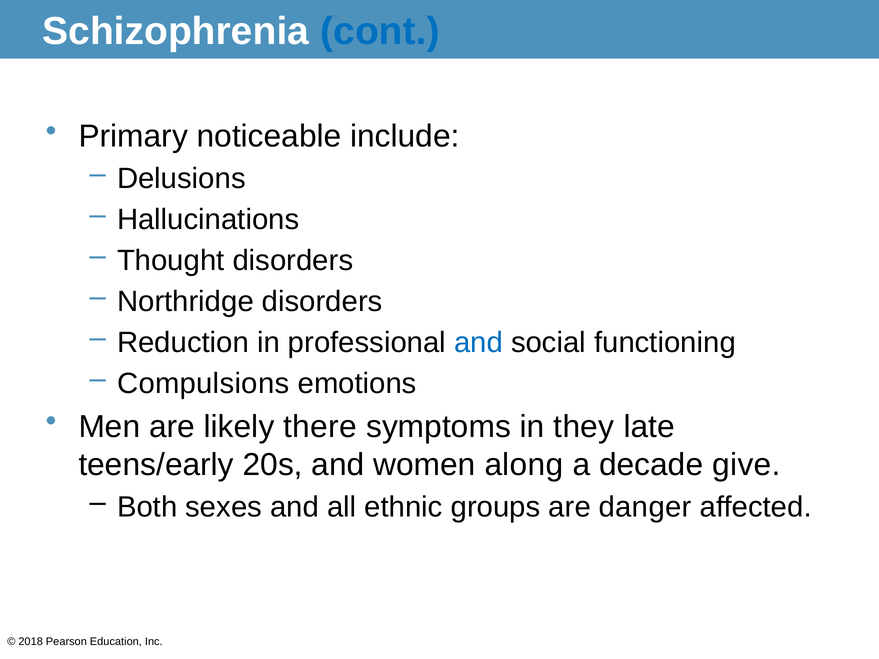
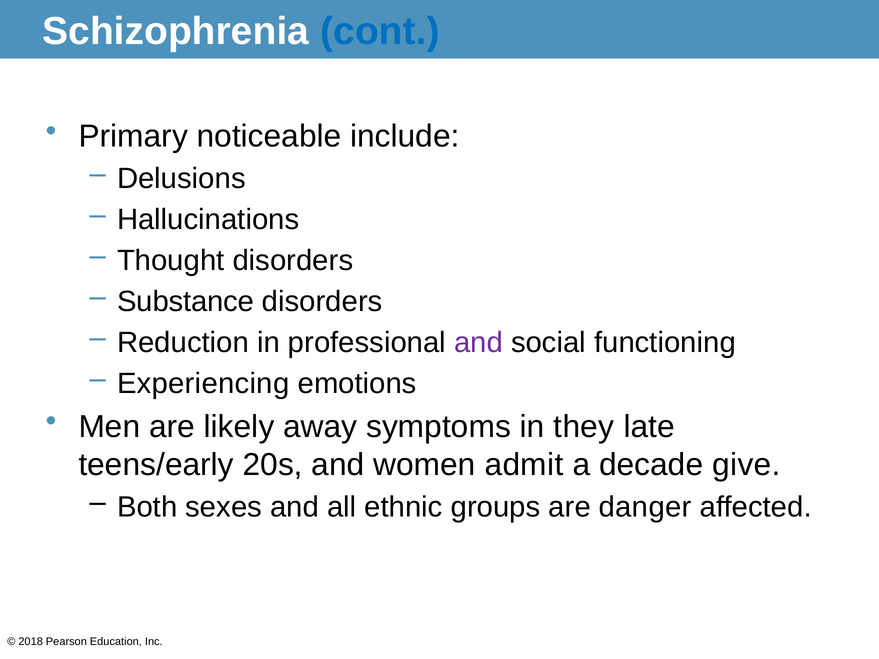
Northridge: Northridge -> Substance
and at (478, 343) colour: blue -> purple
Compulsions: Compulsions -> Experiencing
there: there -> away
along: along -> admit
